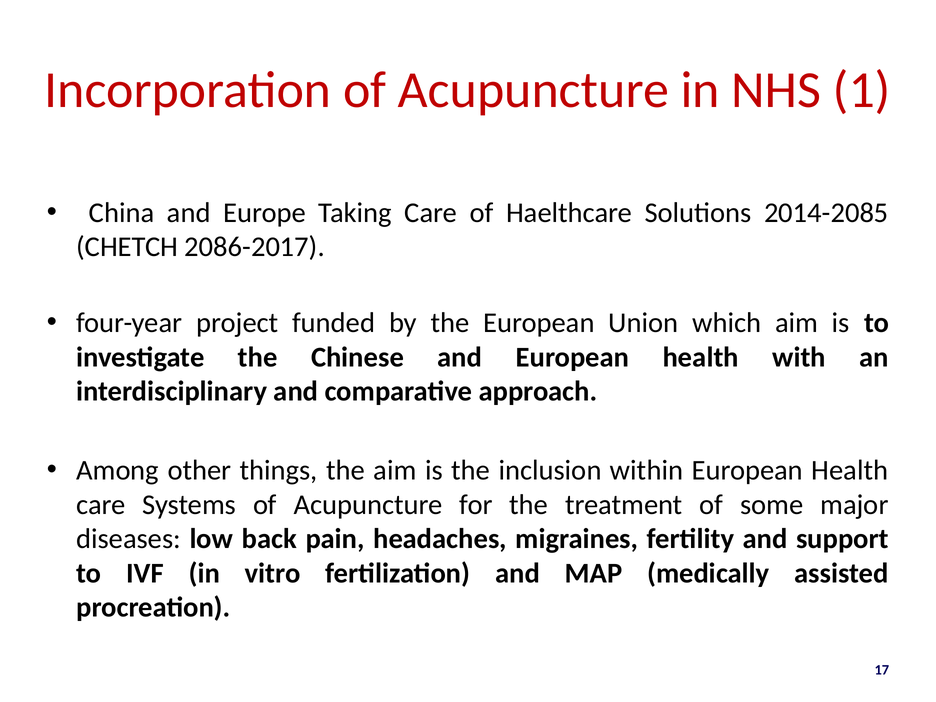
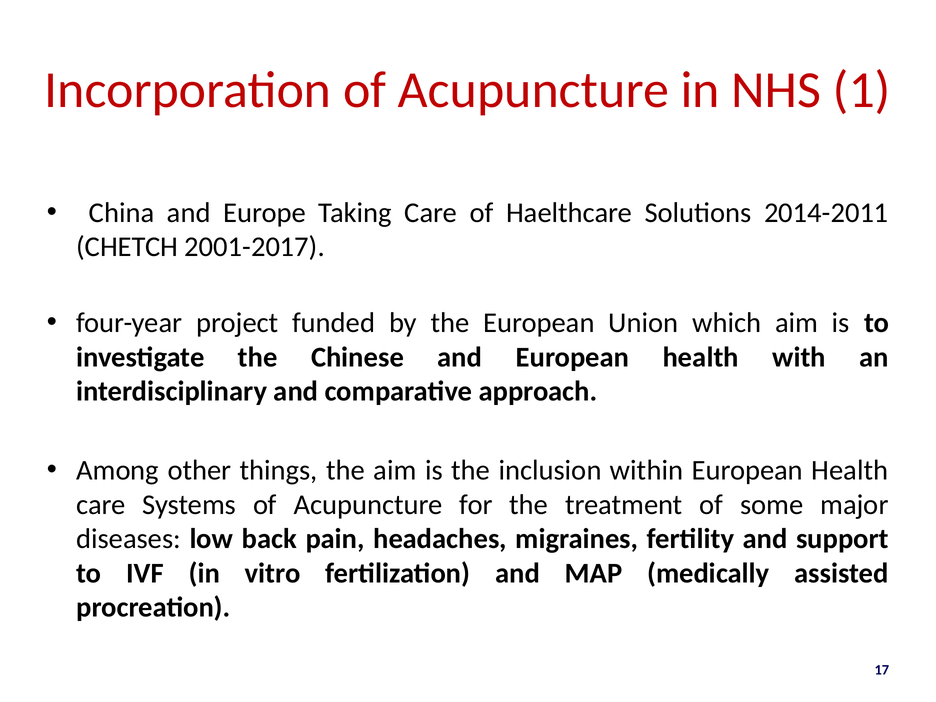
2014-2085: 2014-2085 -> 2014-2011
2086-2017: 2086-2017 -> 2001-2017
